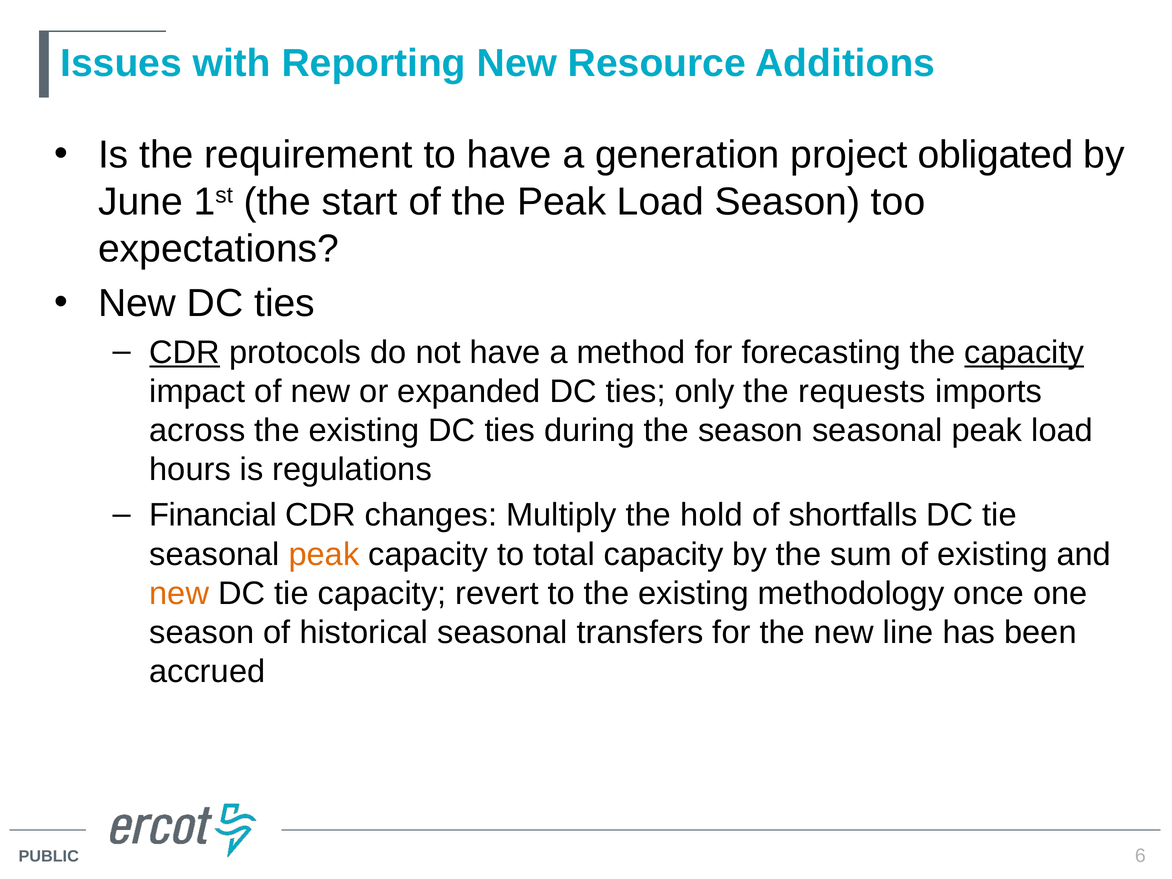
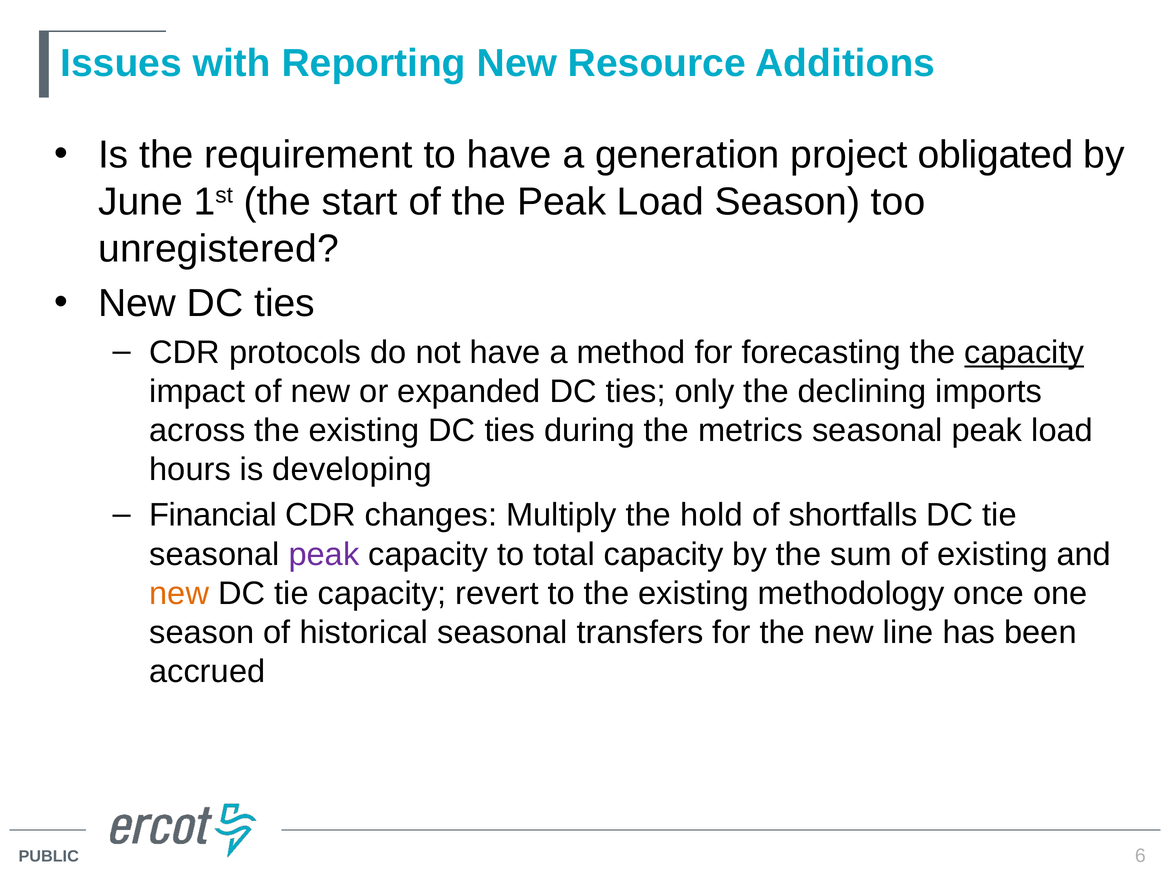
expectations: expectations -> unregistered
CDR at (185, 352) underline: present -> none
requests: requests -> declining
the season: season -> metrics
regulations: regulations -> developing
peak at (324, 554) colour: orange -> purple
